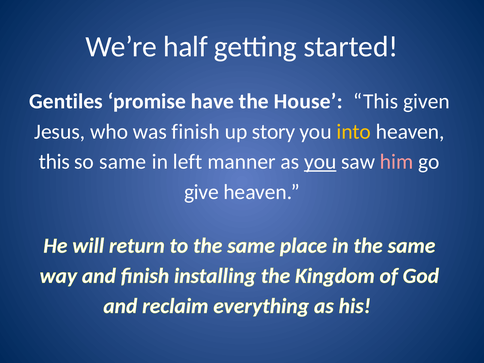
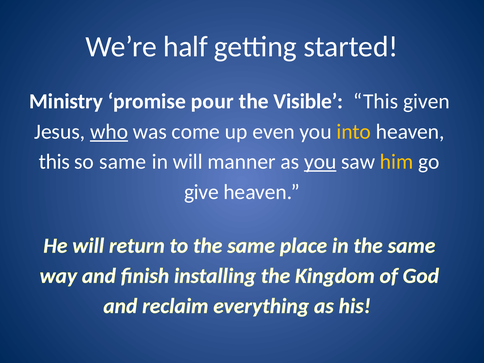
Gentiles: Gentiles -> Ministry
have: have -> pour
House: House -> Visible
who underline: none -> present
was finish: finish -> come
story: story -> even
in left: left -> will
him colour: pink -> yellow
